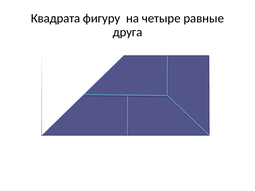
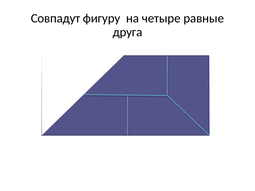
Квадрата: Квадрата -> Совпадут
